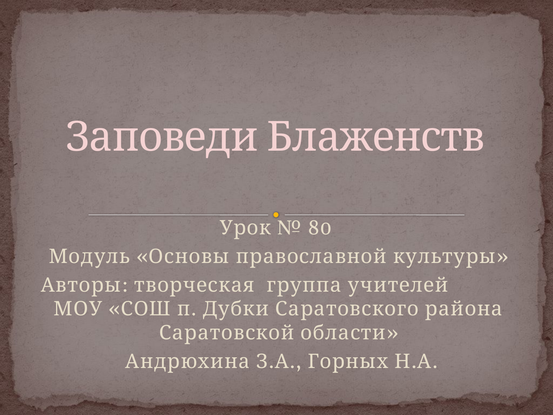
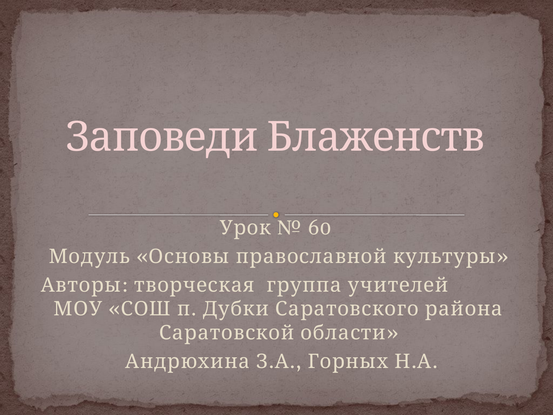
80: 80 -> 60
